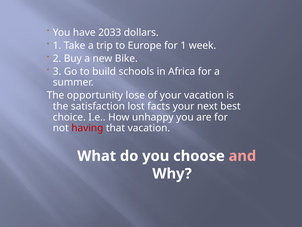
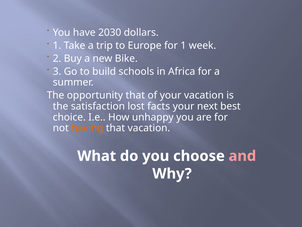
2033: 2033 -> 2030
opportunity lose: lose -> that
having colour: red -> orange
